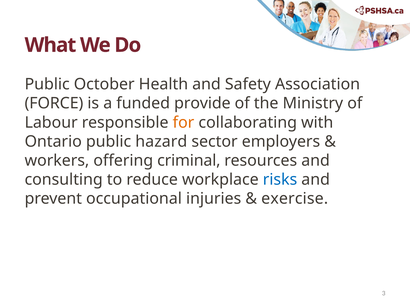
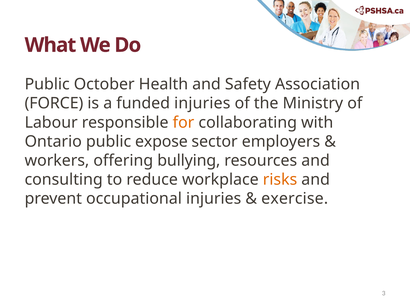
funded provide: provide -> injuries
hazard: hazard -> expose
criminal: criminal -> bullying
risks colour: blue -> orange
